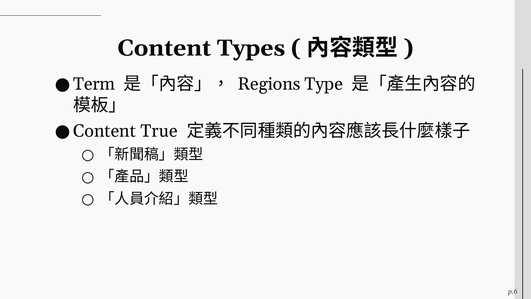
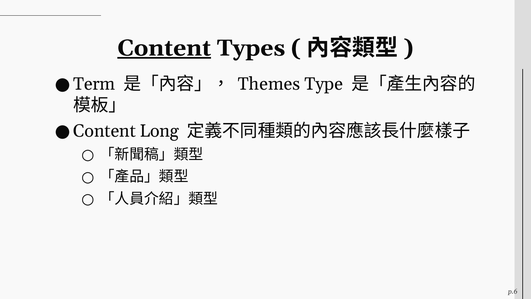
Content at (164, 48) underline: none -> present
Regions: Regions -> Themes
True: True -> Long
